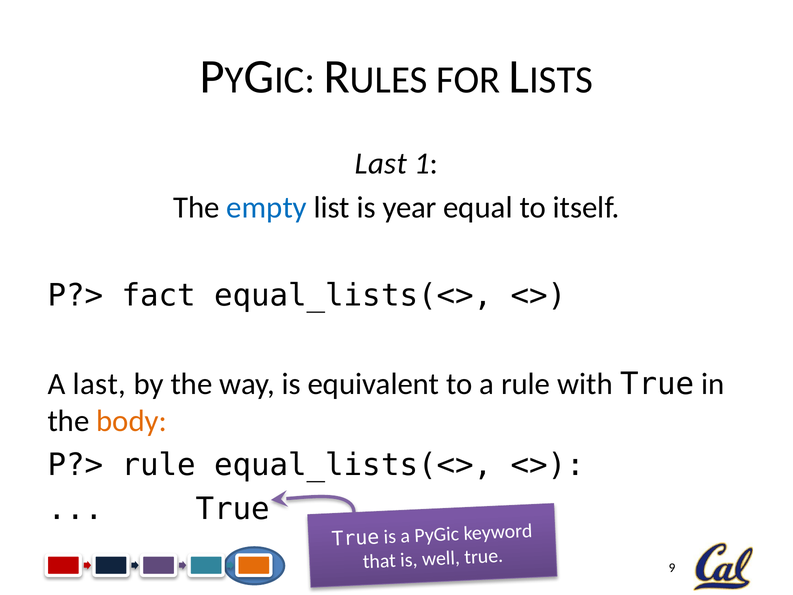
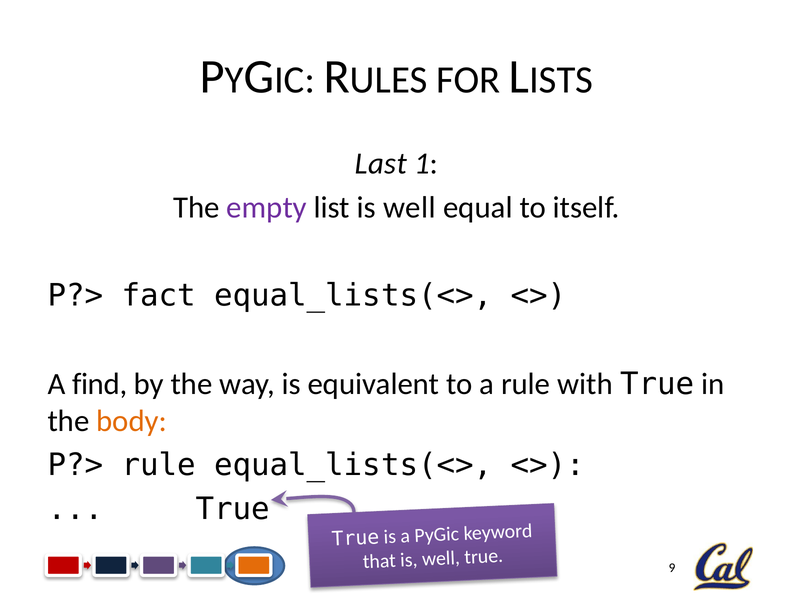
empty colour: blue -> purple
list is year: year -> well
A last: last -> find
